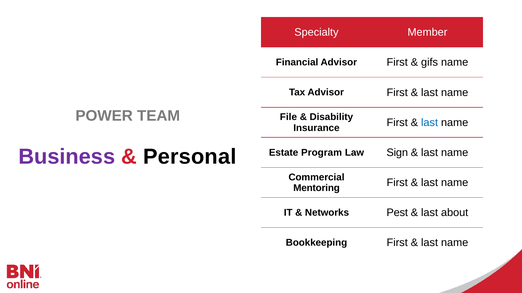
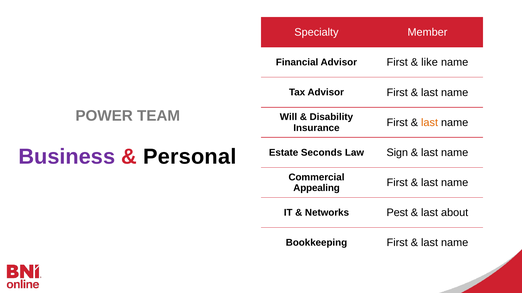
gifs: gifs -> like
File: File -> Will
last at (430, 123) colour: blue -> orange
Program: Program -> Seconds
Mentoring: Mentoring -> Appealing
